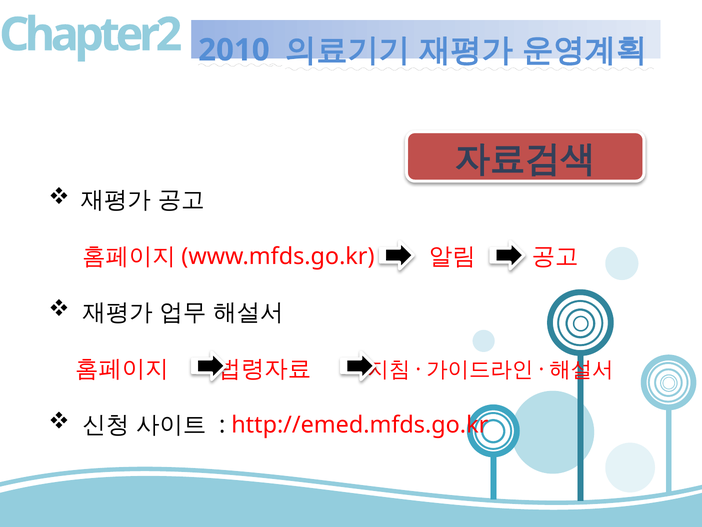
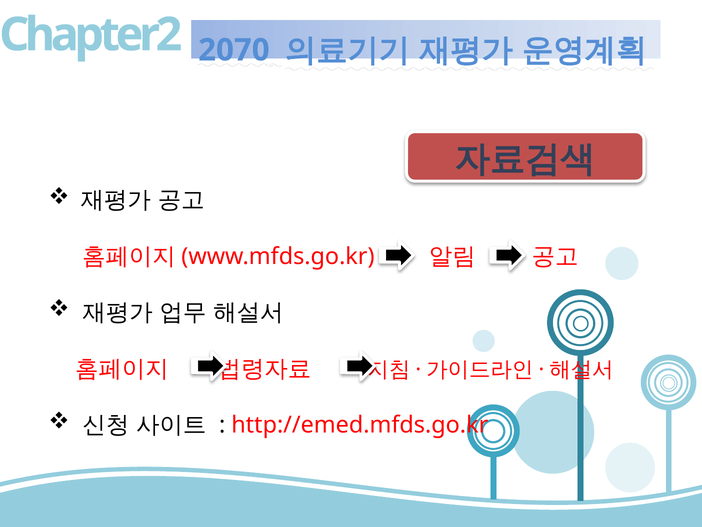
2010: 2010 -> 2070
